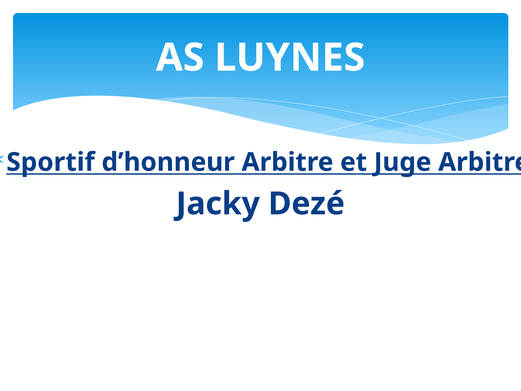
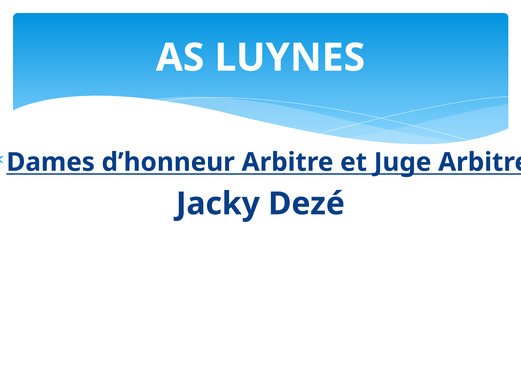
Sportif: Sportif -> Dames
